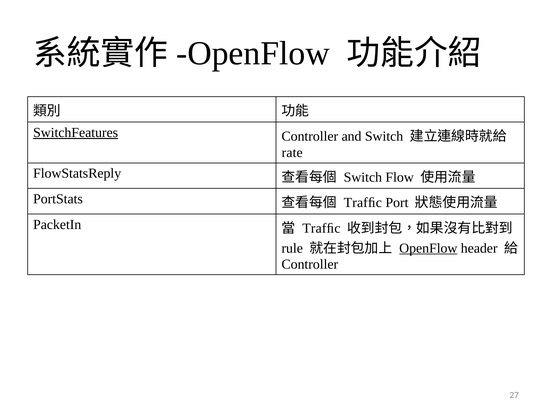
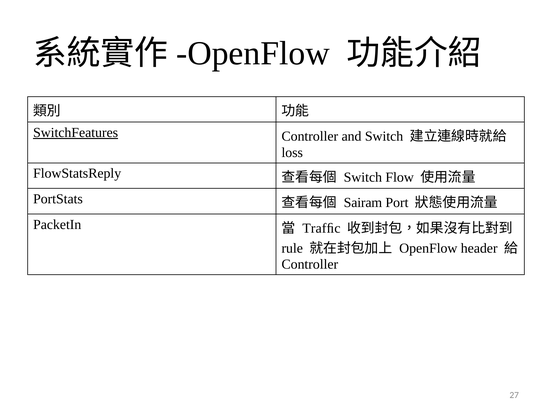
rate: rate -> loss
Trafﬁc at (363, 203): Trafﬁc -> Sairam
OpenFlow at (428, 248) underline: present -> none
